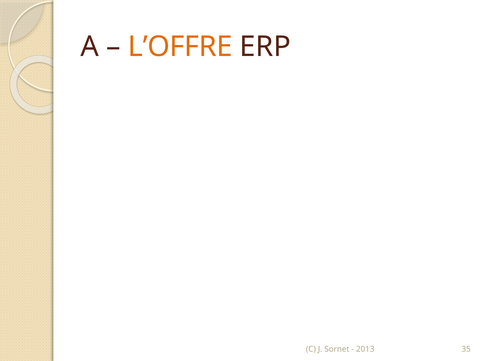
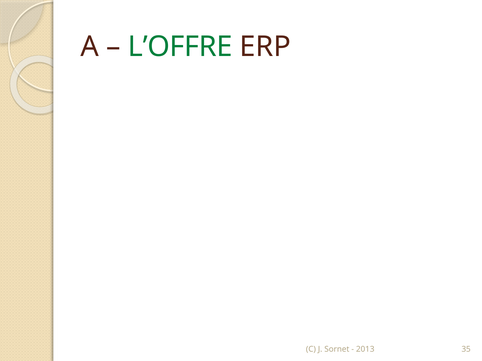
L’OFFRE colour: orange -> green
